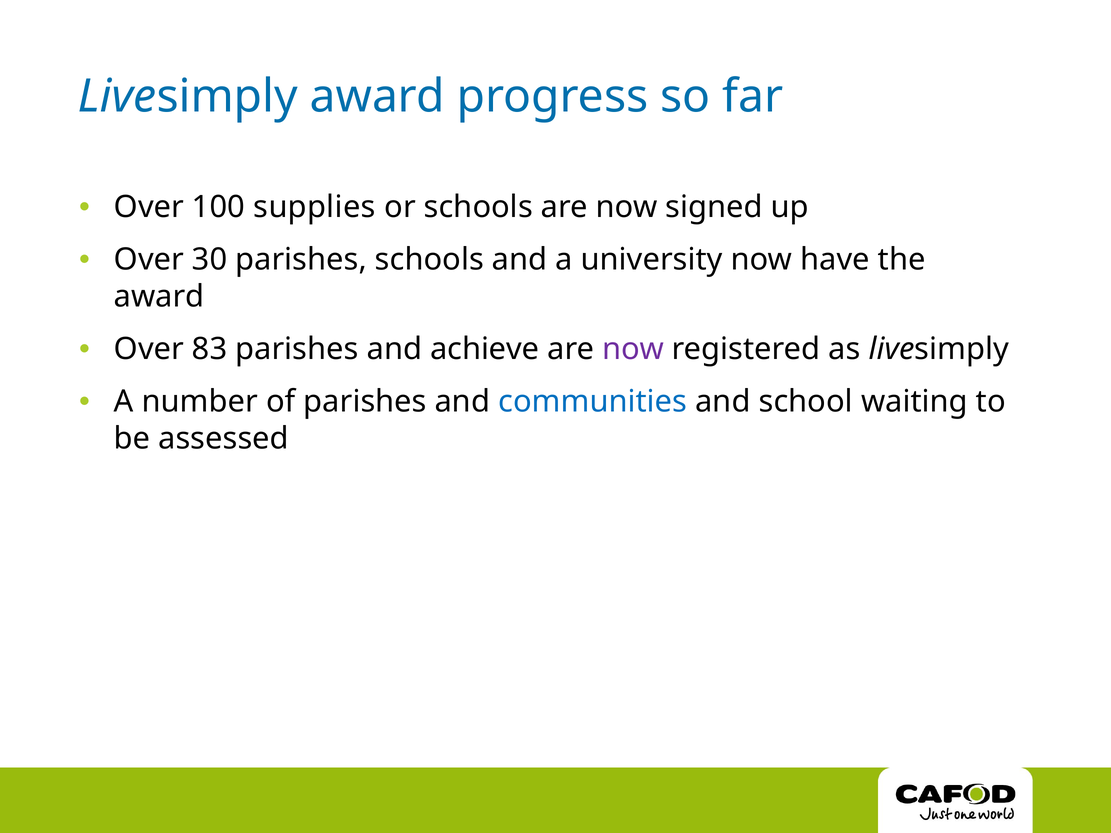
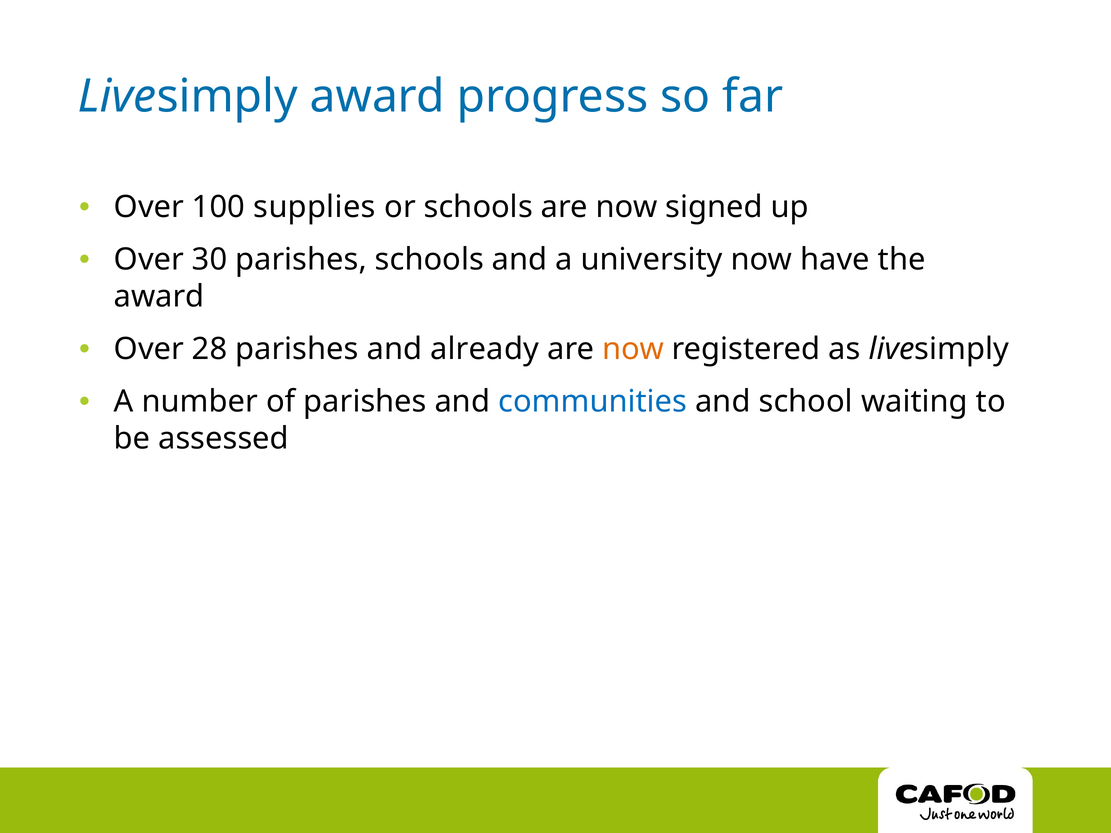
83: 83 -> 28
achieve: achieve -> already
now at (633, 349) colour: purple -> orange
